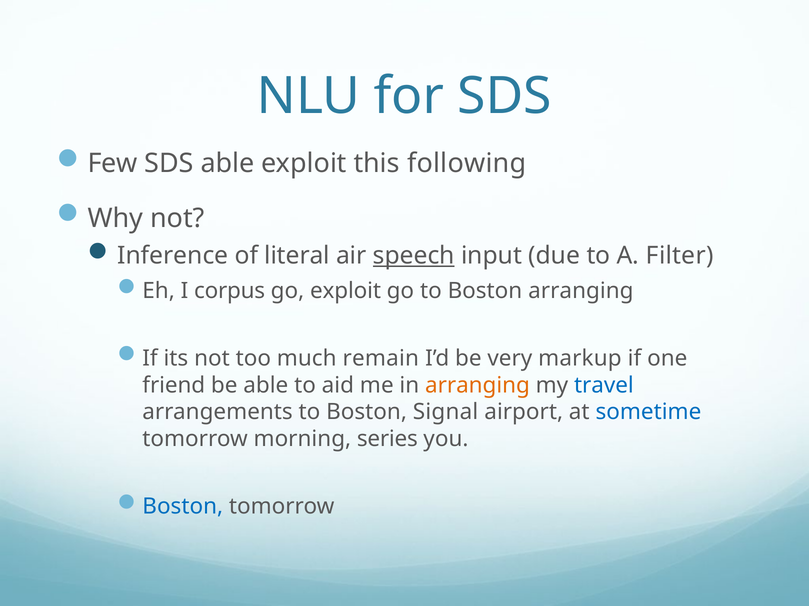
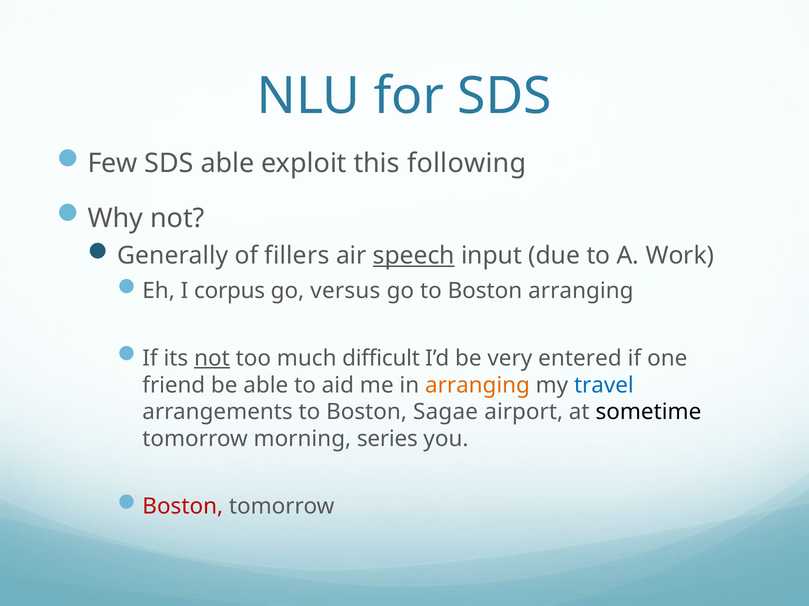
Inference: Inference -> Generally
literal: literal -> fillers
Filter: Filter -> Work
go exploit: exploit -> versus
not at (212, 359) underline: none -> present
remain: remain -> difficult
markup: markup -> entered
Signal: Signal -> Sagae
sometime colour: blue -> black
Boston at (183, 507) colour: blue -> red
